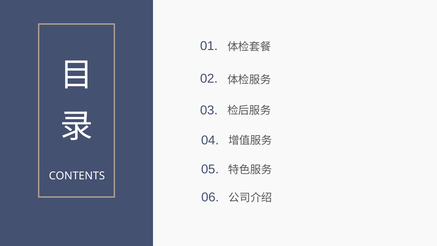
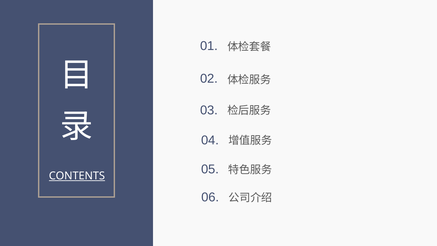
CONTENTS underline: none -> present
